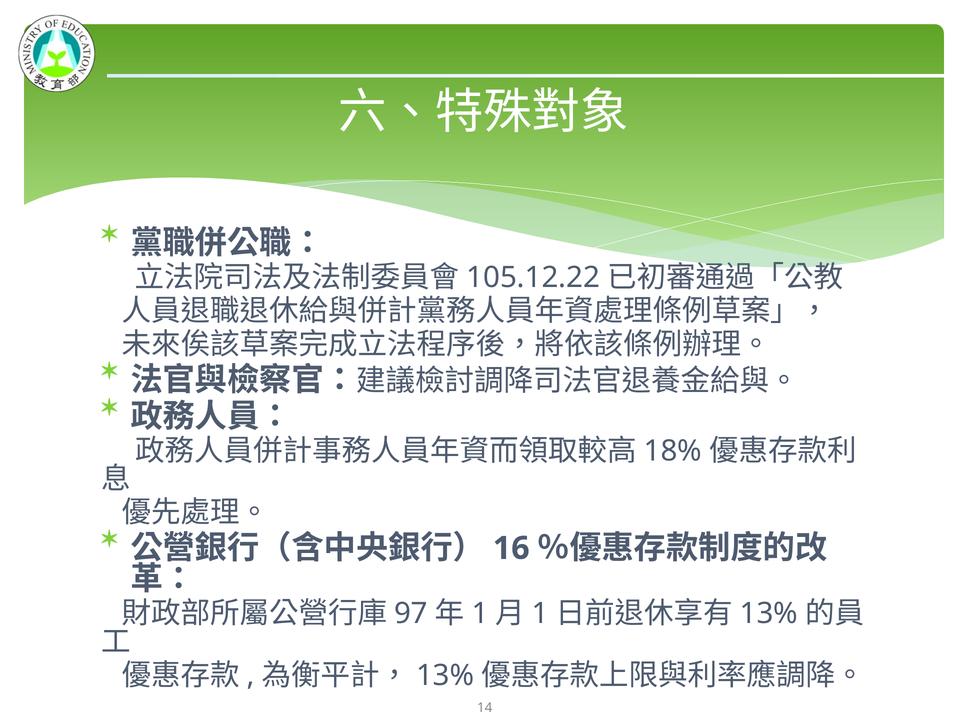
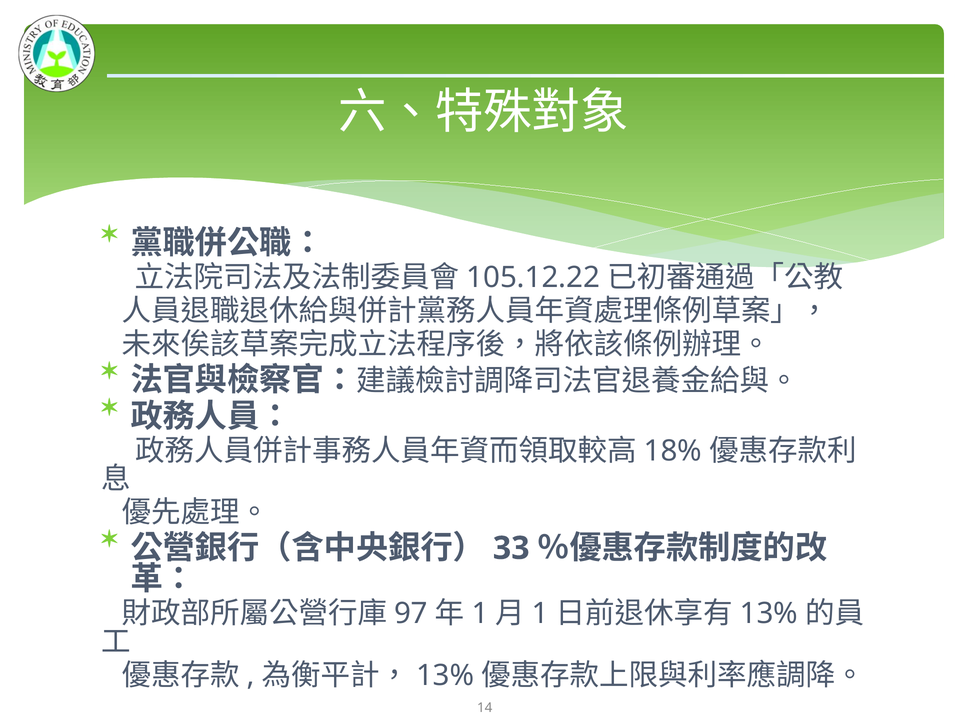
16: 16 -> 33
